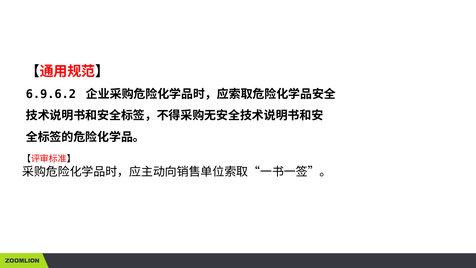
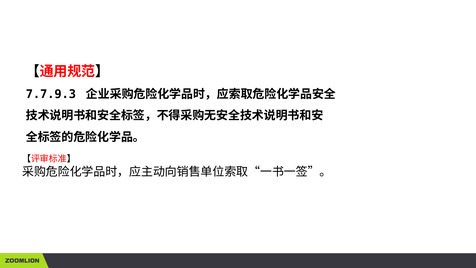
6.9.6.2: 6.9.6.2 -> 7.7.9.3
